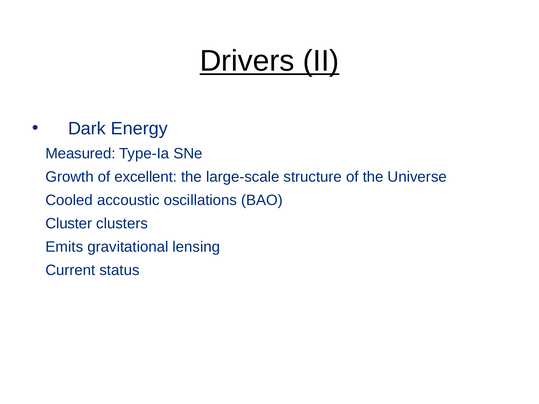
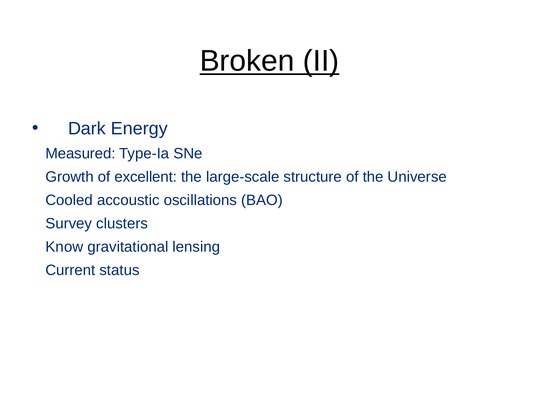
Drivers: Drivers -> Broken
Cluster: Cluster -> Survey
Emits: Emits -> Know
